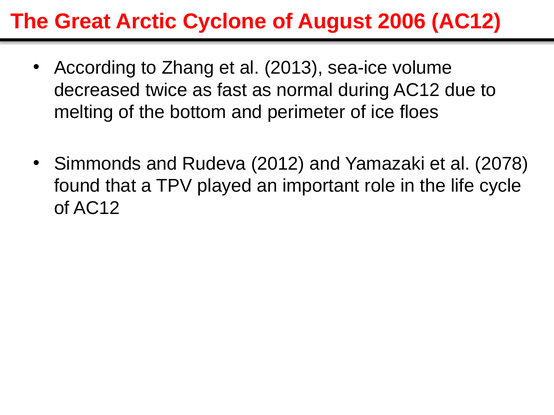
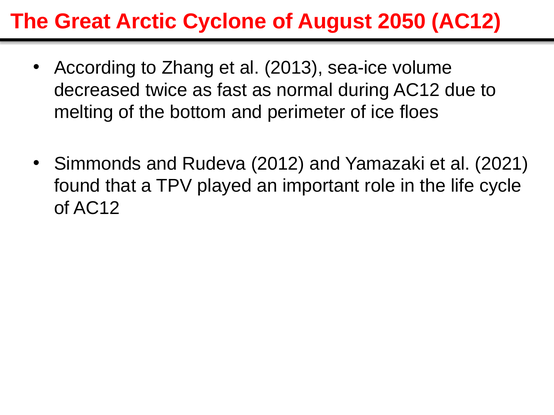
2006: 2006 -> 2050
2078: 2078 -> 2021
